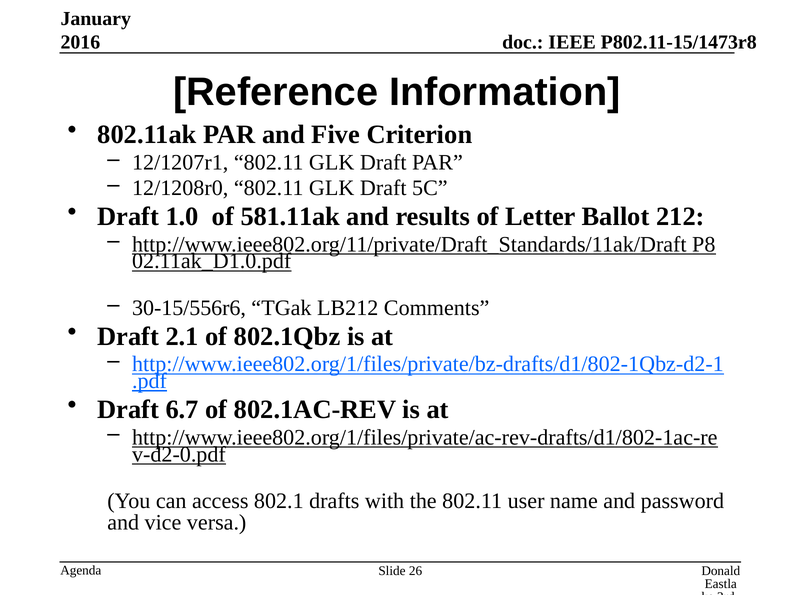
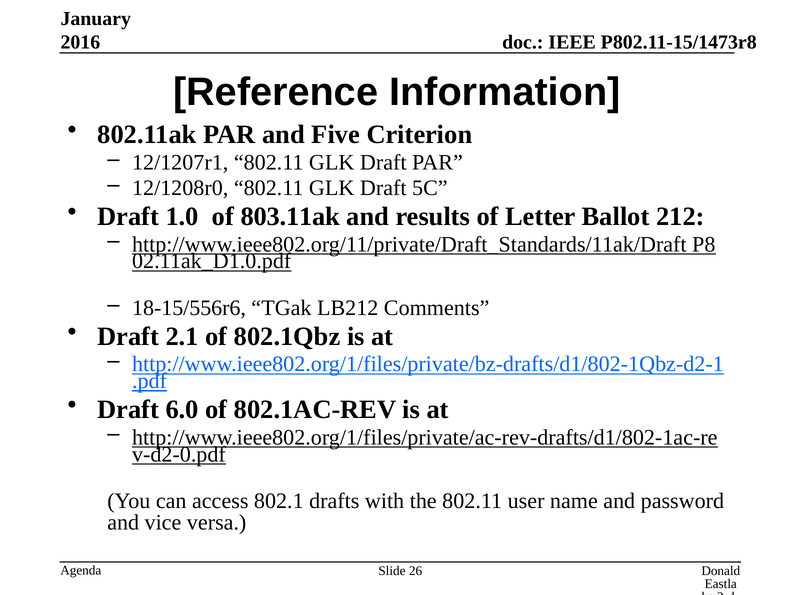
581.11ak: 581.11ak -> 803.11ak
30-15/556r6: 30-15/556r6 -> 18-15/556r6
6.7: 6.7 -> 6.0
